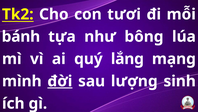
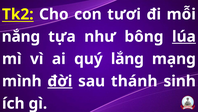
bánh: bánh -> nắng
lúa underline: none -> present
lượng: lượng -> thánh
